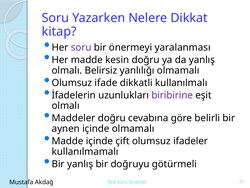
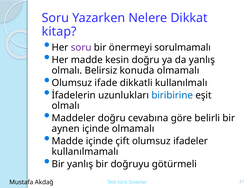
yaralanması: yaralanması -> sorulmamalı
yanlılığı: yanlılığı -> konuda
biribirine colour: purple -> blue
